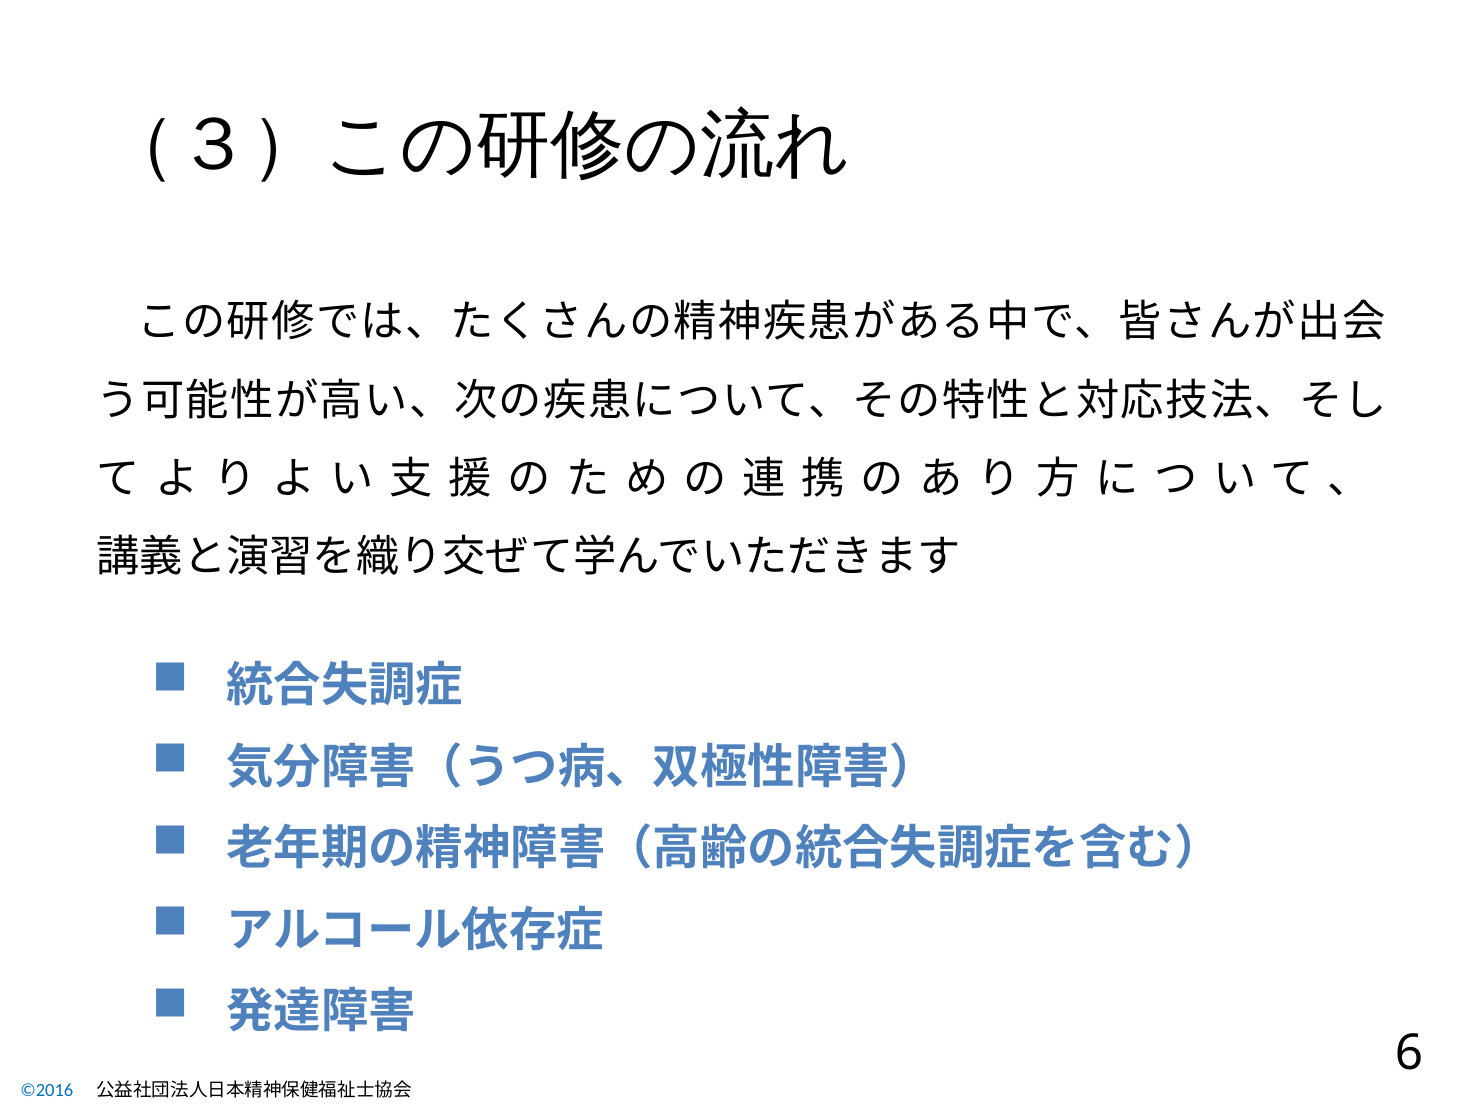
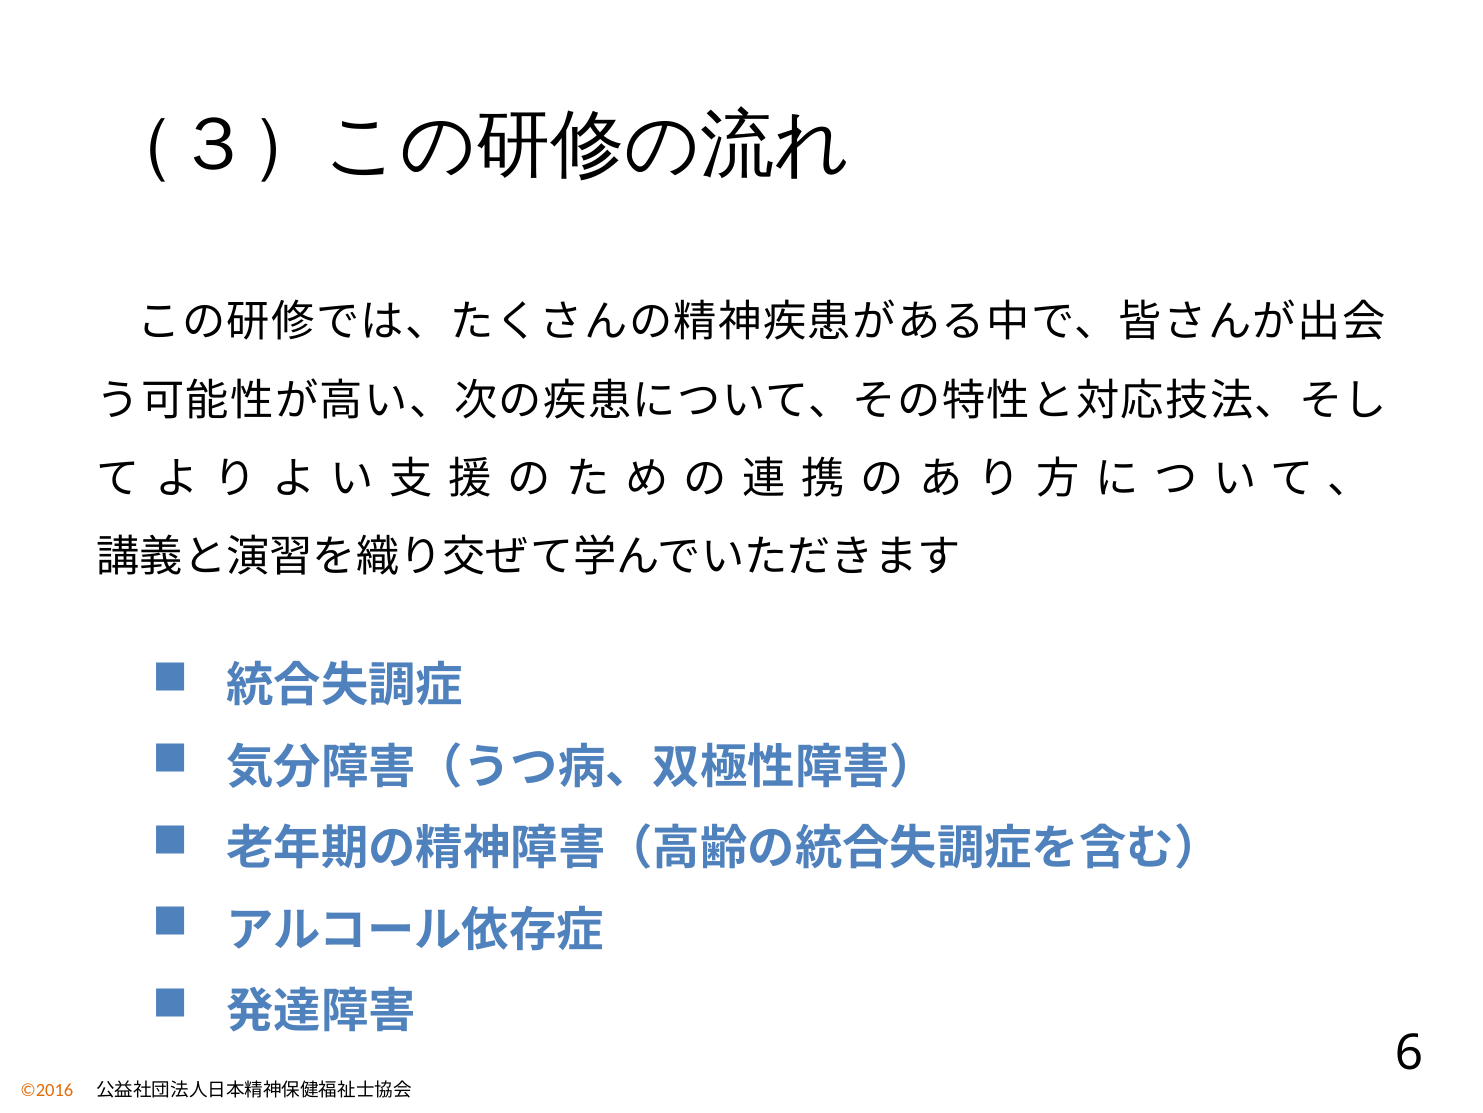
©2016 colour: blue -> orange
